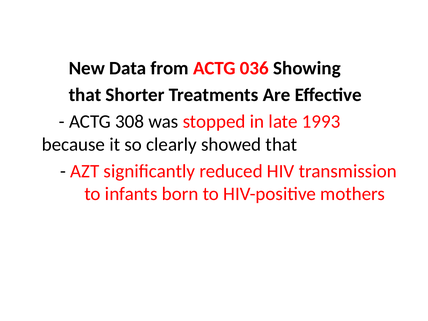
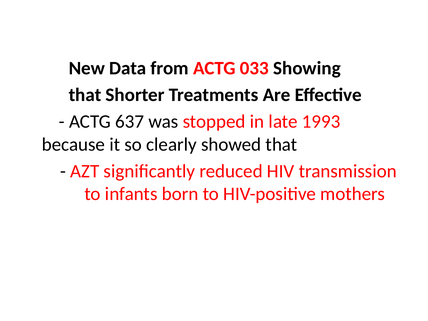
036: 036 -> 033
308: 308 -> 637
